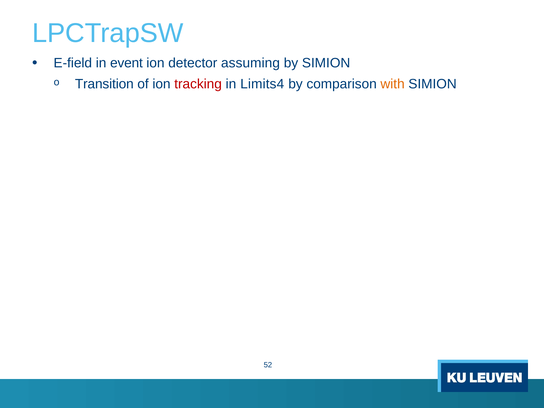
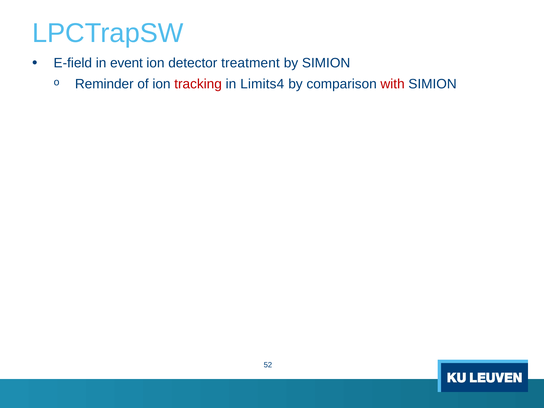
assuming: assuming -> treatment
Transition: Transition -> Reminder
with colour: orange -> red
